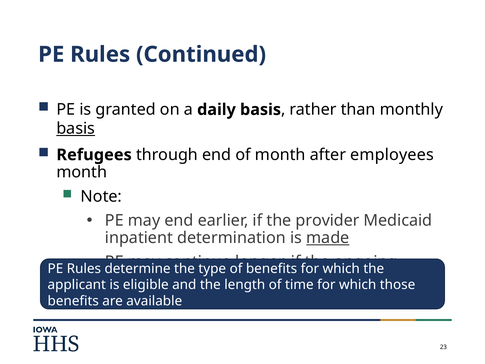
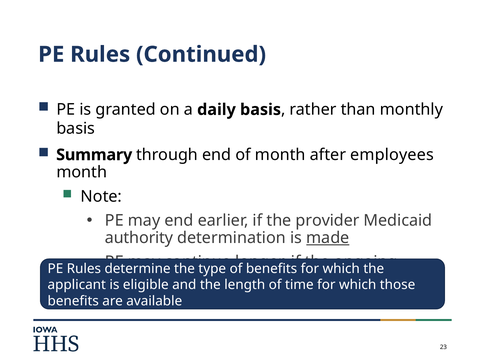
basis at (76, 128) underline: present -> none
Refugees: Refugees -> Summary
inpatient: inpatient -> authority
